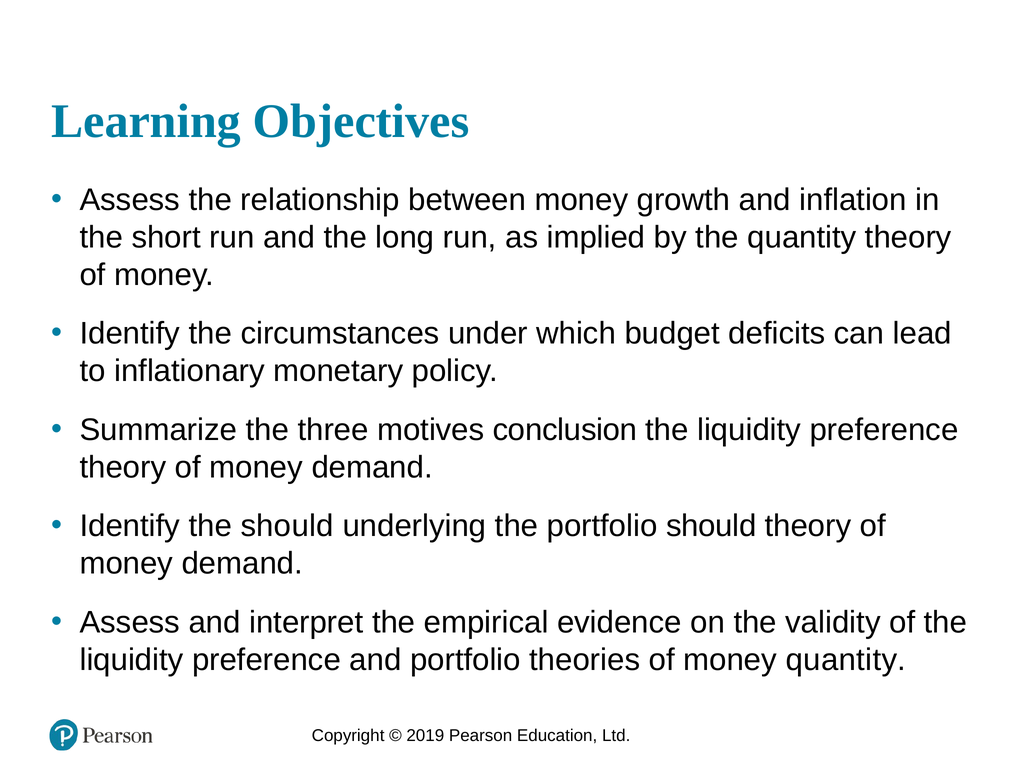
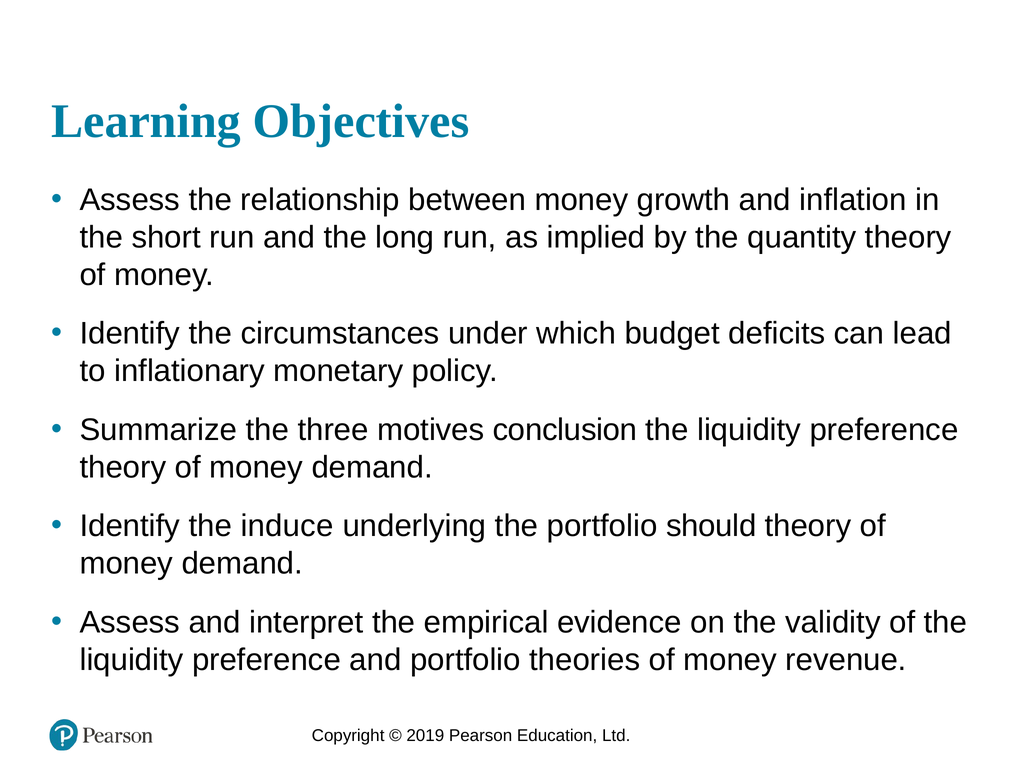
the should: should -> induce
money quantity: quantity -> revenue
